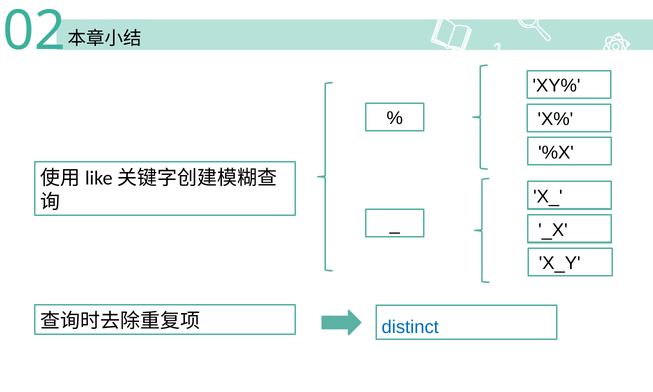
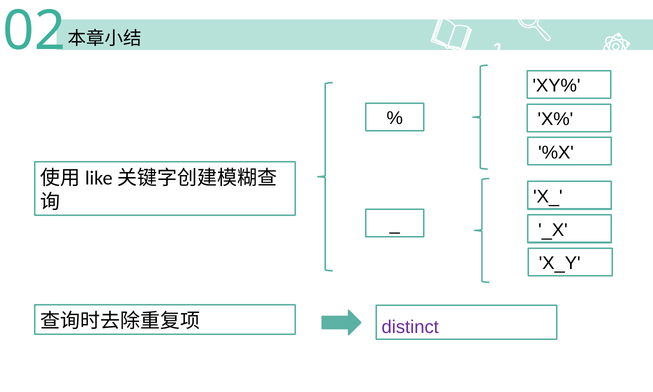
distinct colour: blue -> purple
